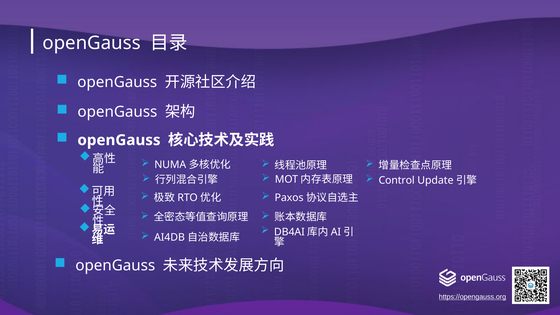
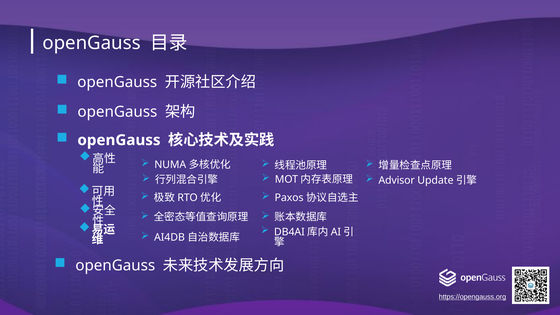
Control: Control -> Advisor
